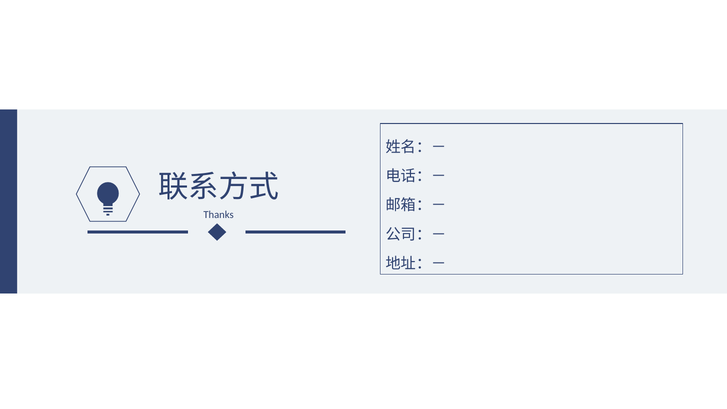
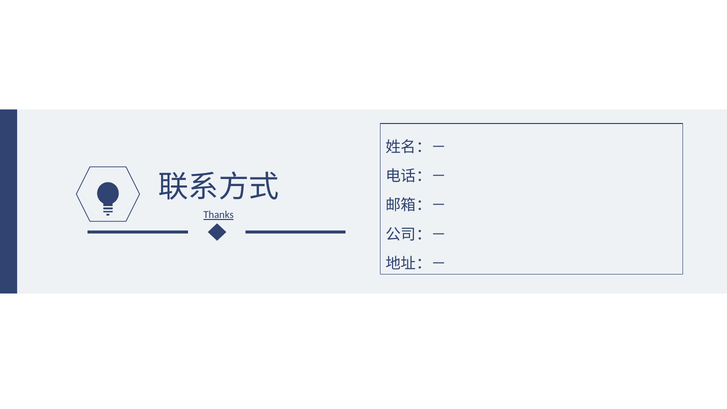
Thanks underline: none -> present
